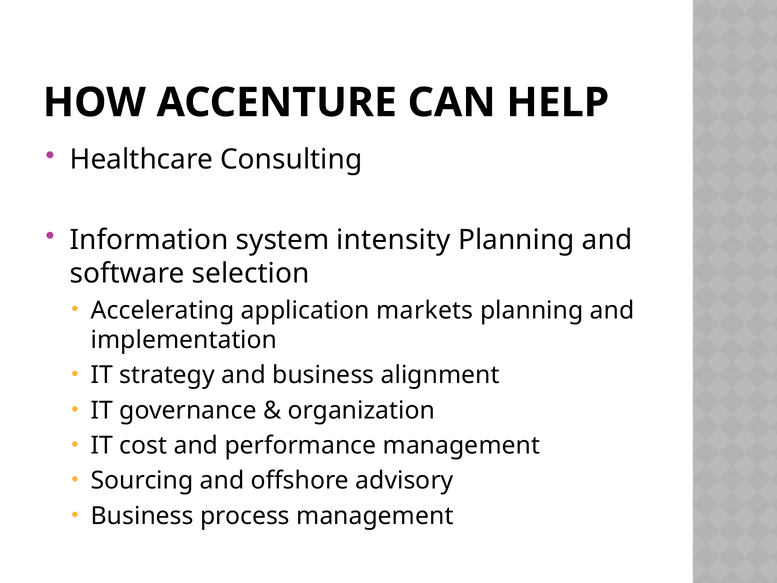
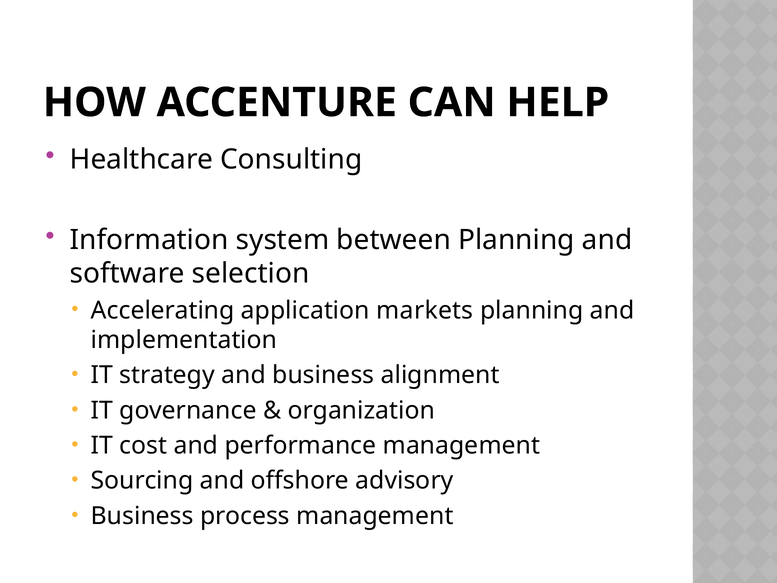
intensity: intensity -> between
